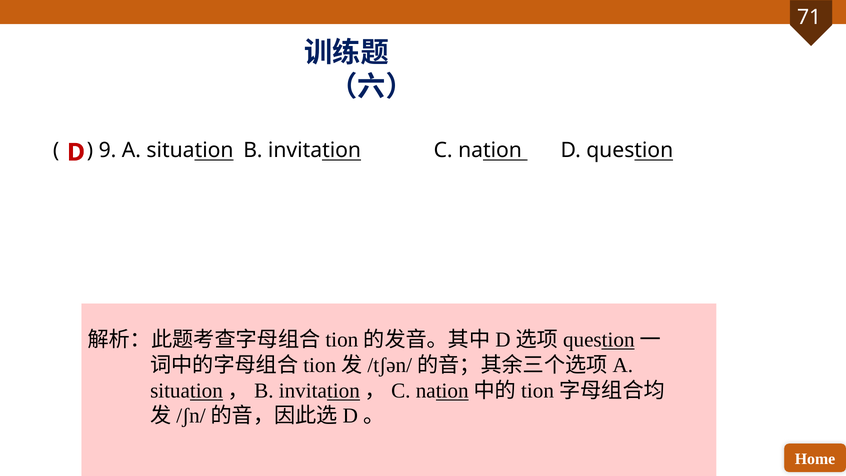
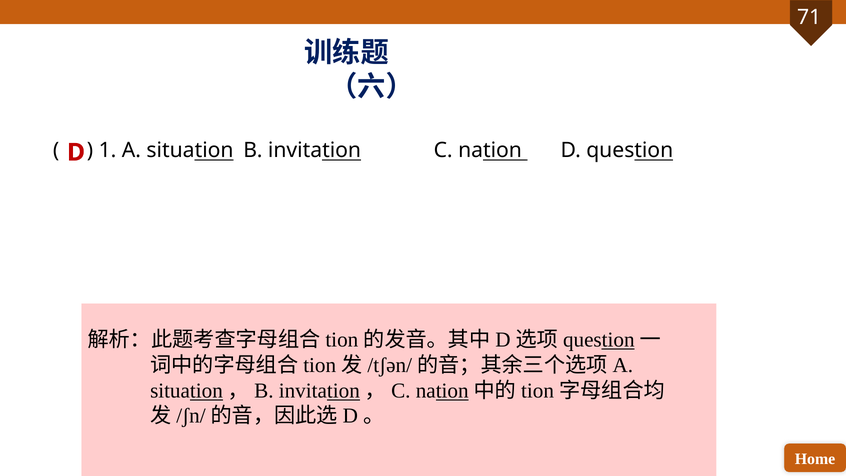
9: 9 -> 1
